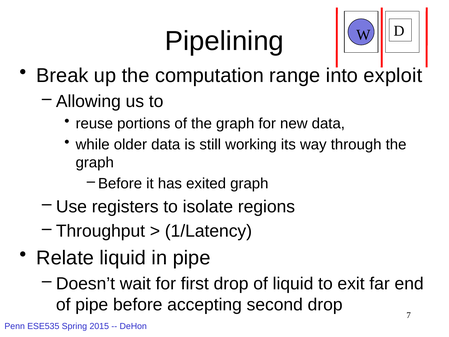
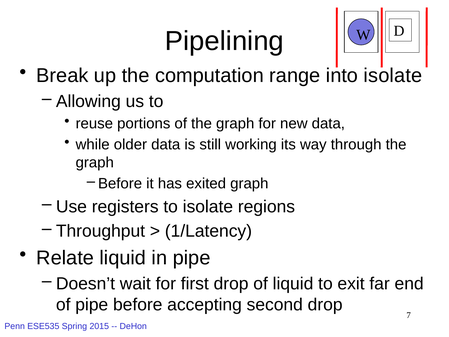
into exploit: exploit -> isolate
